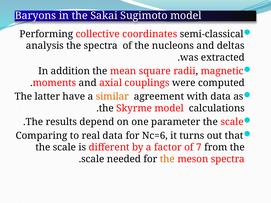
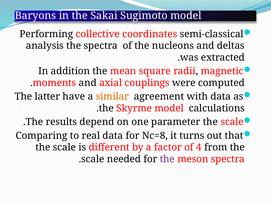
Nc=6: Nc=6 -> Nc=8
7: 7 -> 4
the at (167, 159) colour: orange -> purple
